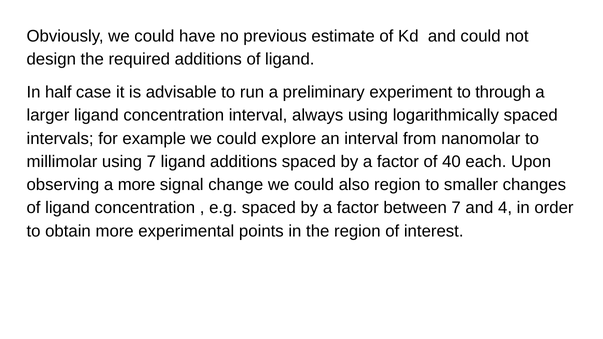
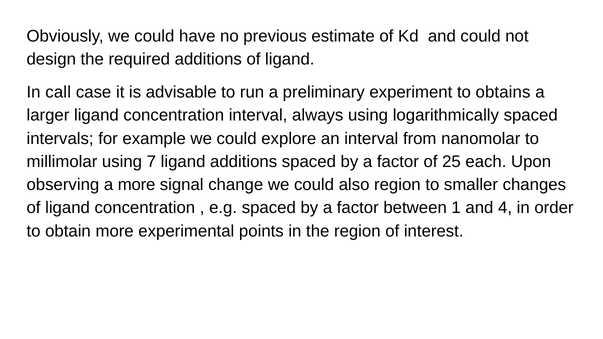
half: half -> call
through: through -> obtains
40: 40 -> 25
between 7: 7 -> 1
